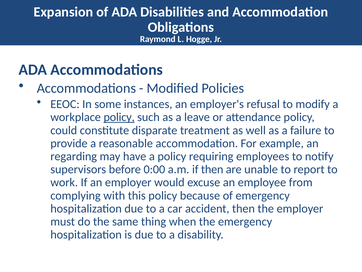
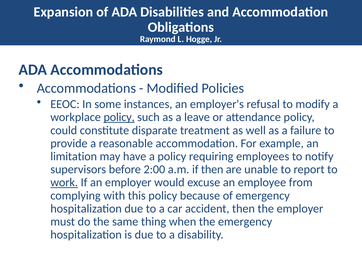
regarding: regarding -> limitation
0:00: 0:00 -> 2:00
work underline: none -> present
